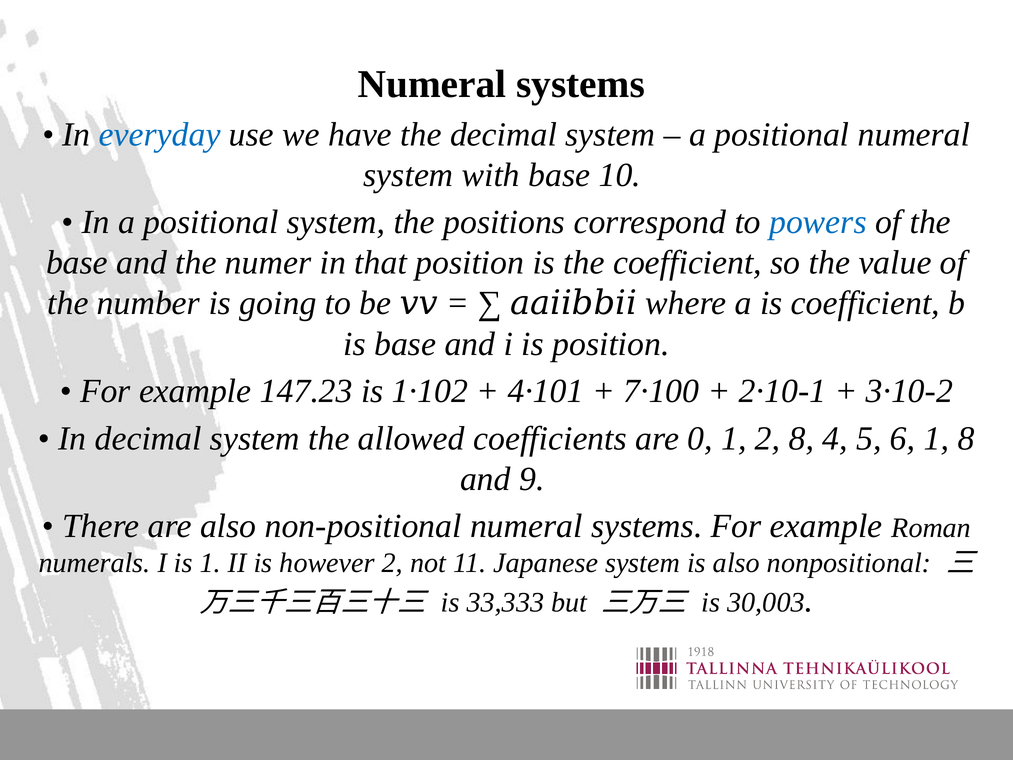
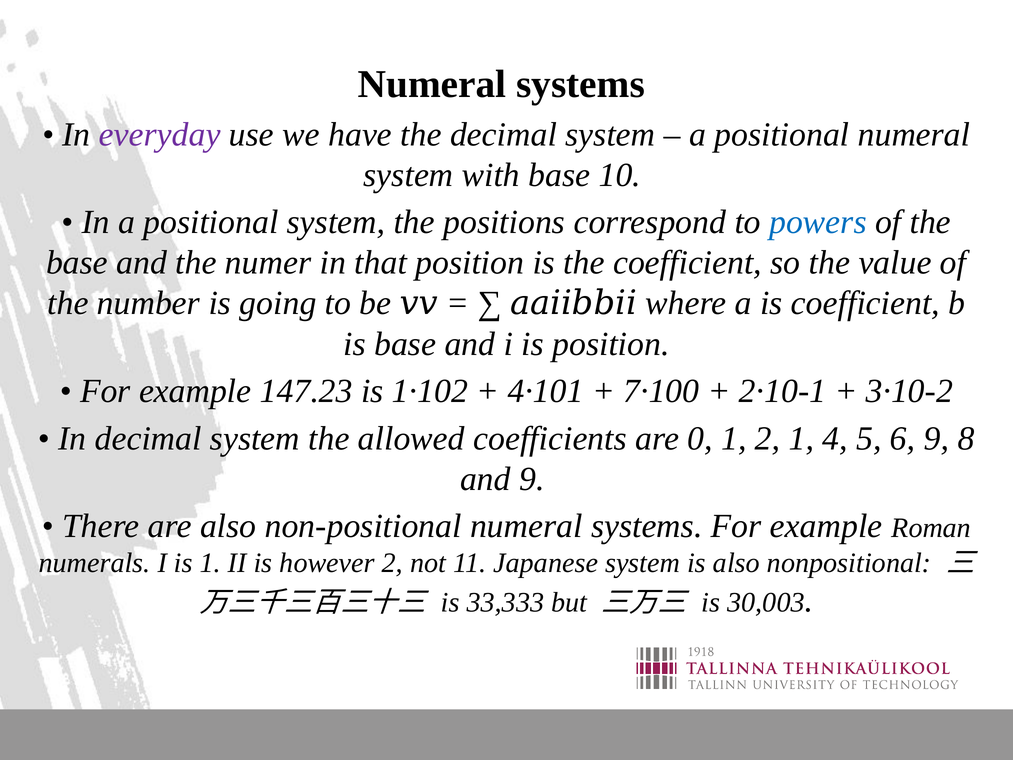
everyday colour: blue -> purple
2 8: 8 -> 1
6 1: 1 -> 9
